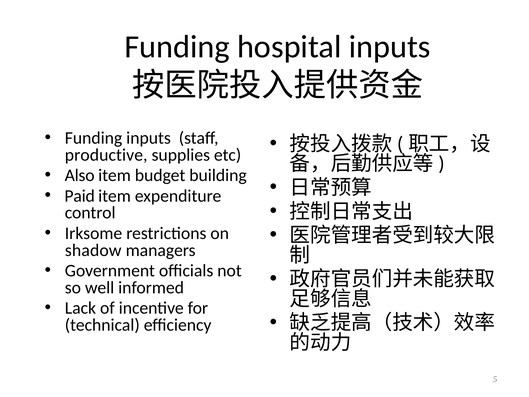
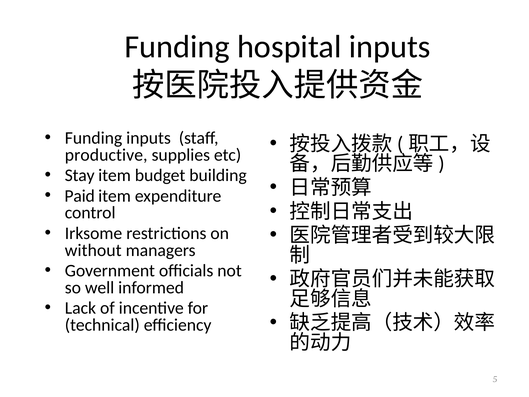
Also: Also -> Stay
shadow: shadow -> without
